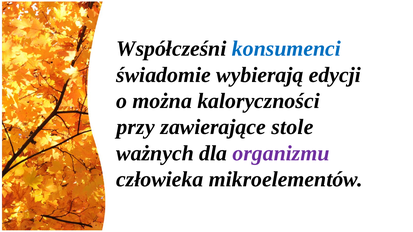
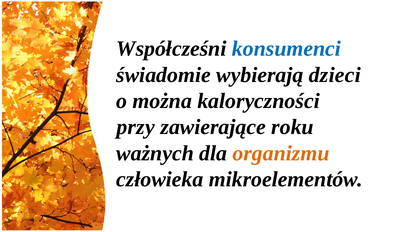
edycji: edycji -> dzieci
stole: stole -> roku
organizmu colour: purple -> orange
